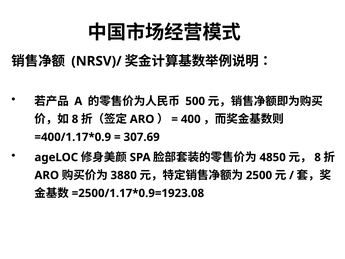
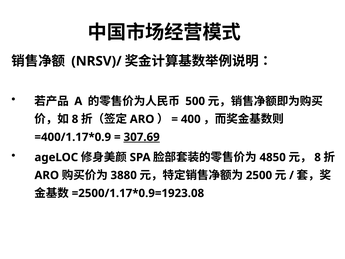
307.69 underline: none -> present
